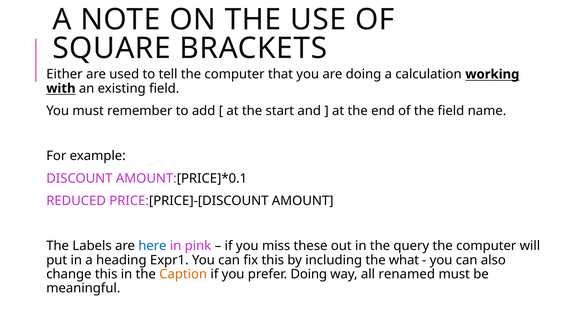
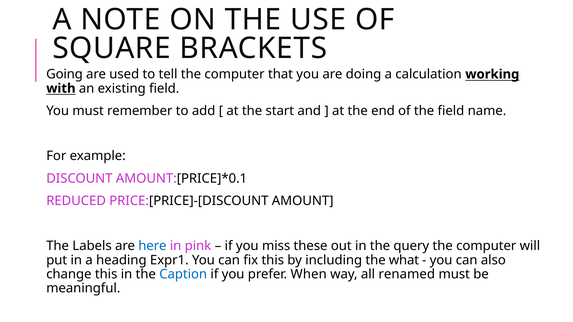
Either: Either -> Going
Caption colour: orange -> blue
prefer Doing: Doing -> When
